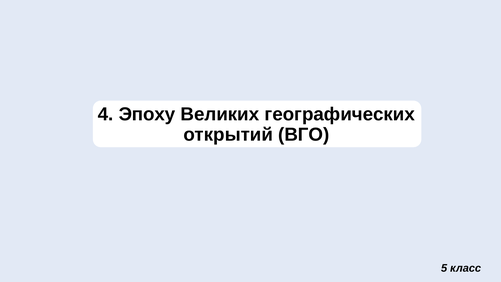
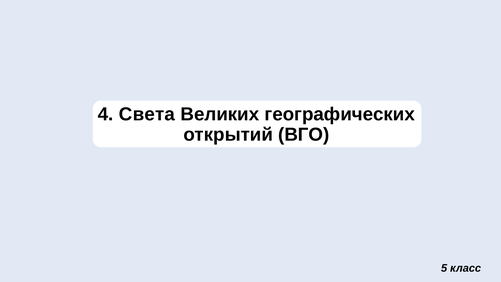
Эпоху: Эпоху -> Света
